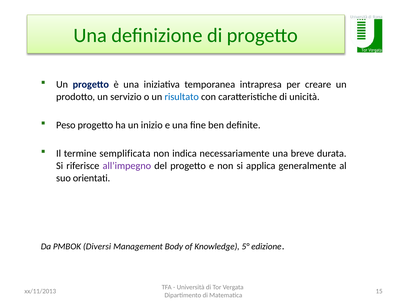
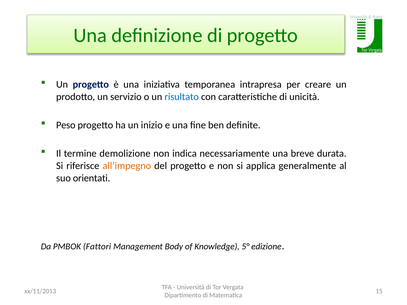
semplificata: semplificata -> demolizione
all’impegno colour: purple -> orange
Diversi: Diversi -> Fattori
